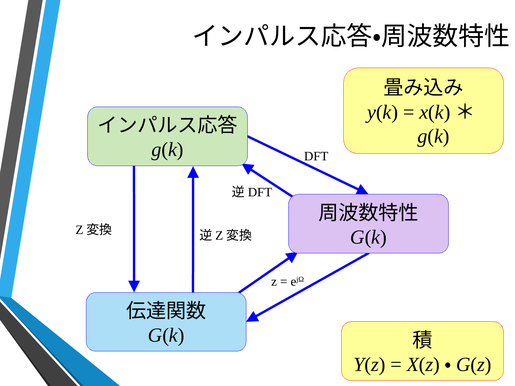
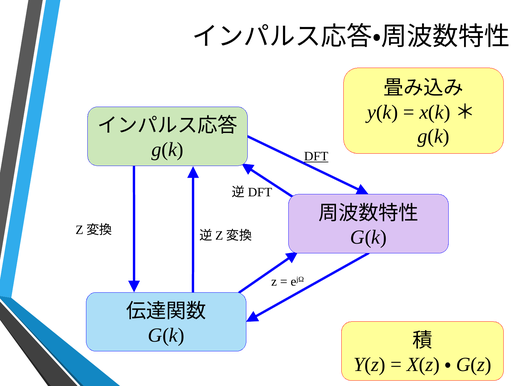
DFT underline: none -> present
